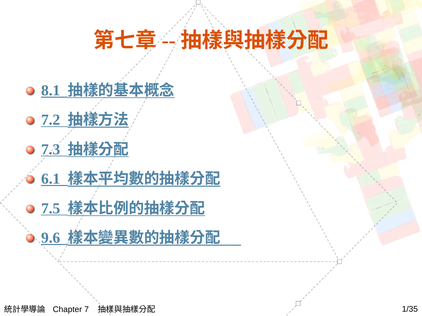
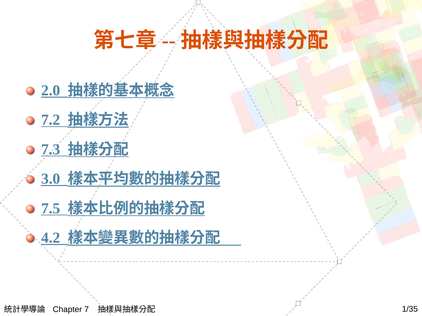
8.1: 8.1 -> 2.0
6.1: 6.1 -> 3.0
9.6: 9.6 -> 4.2
